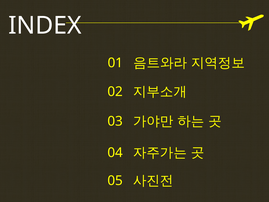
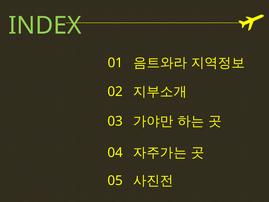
INDEX colour: white -> light green
